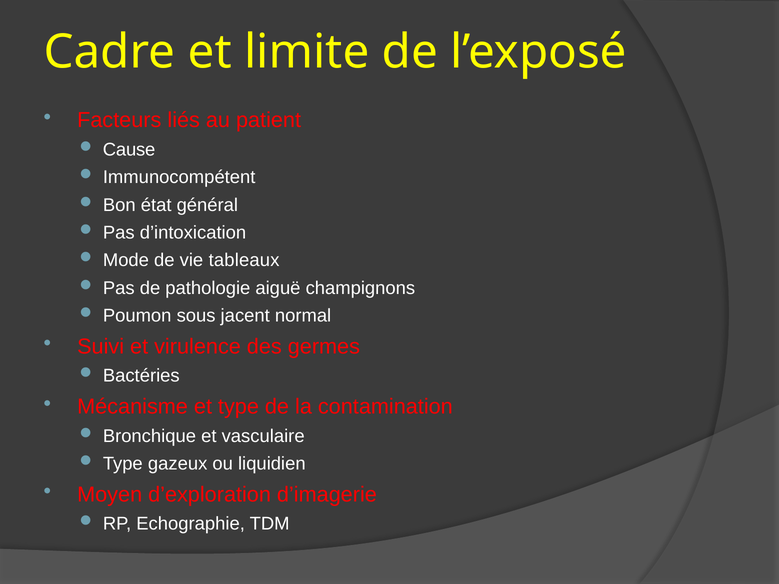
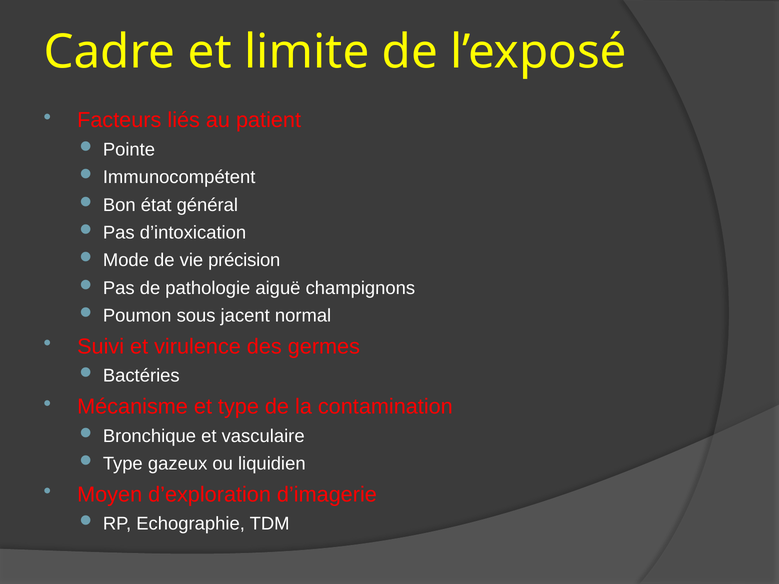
Cause: Cause -> Pointe
tableaux: tableaux -> précision
